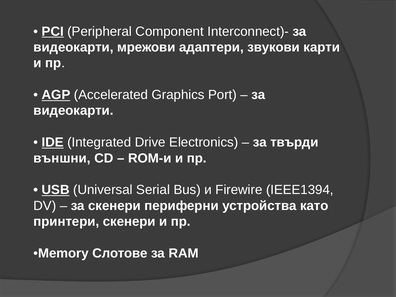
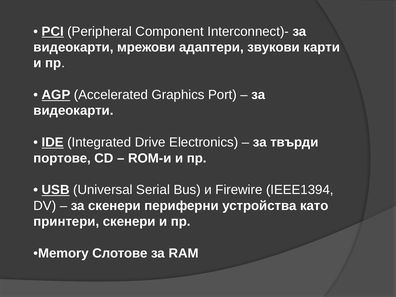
външни: външни -> портове
